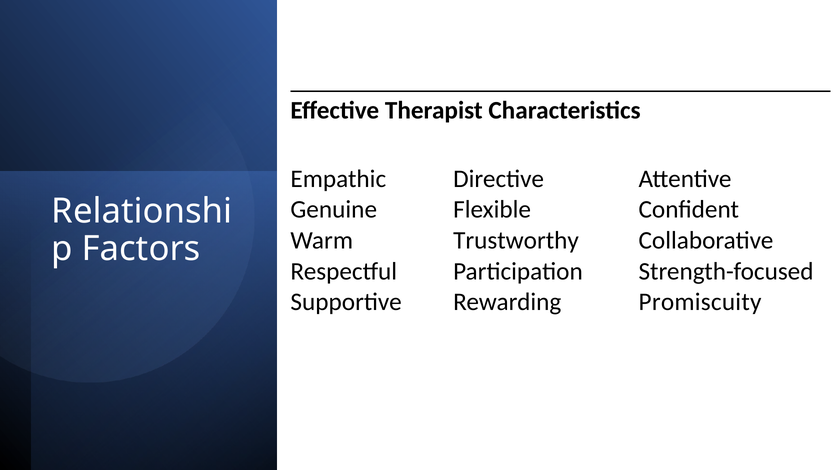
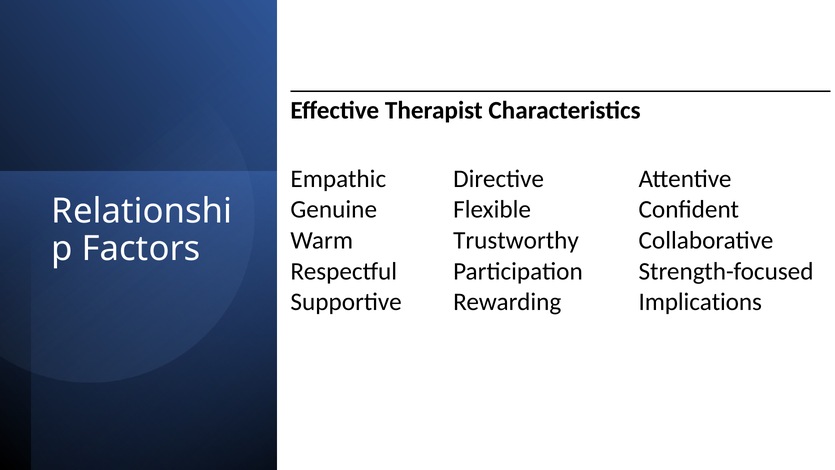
Promiscuity: Promiscuity -> Implications
